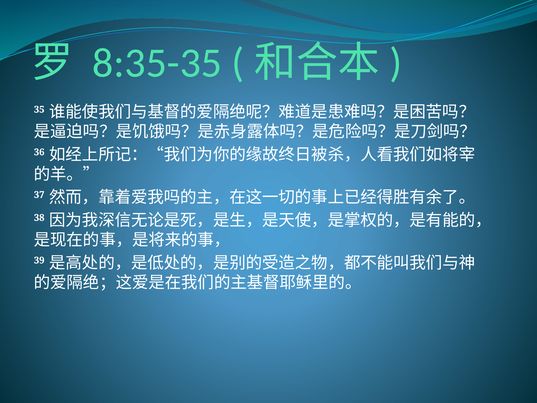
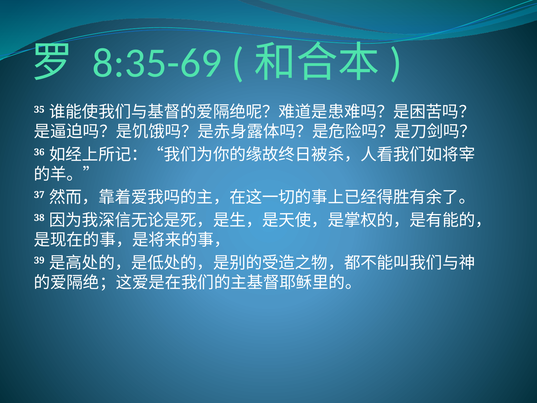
8:35-35: 8:35-35 -> 8:35-69
